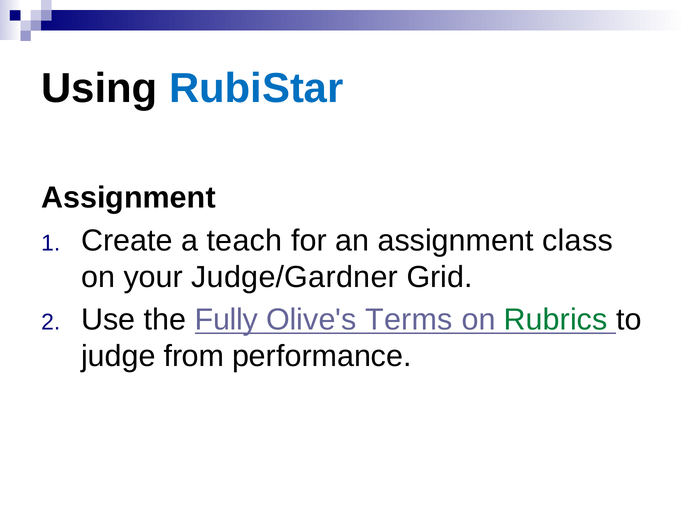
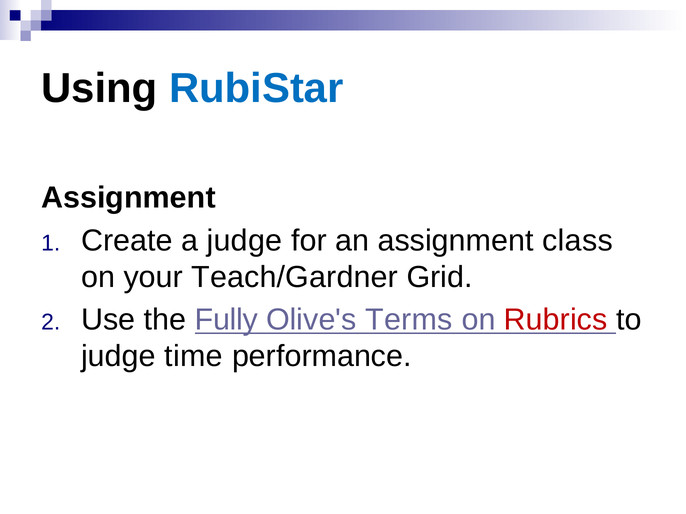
a teach: teach -> judge
Judge/Gardner: Judge/Gardner -> Teach/Gardner
Rubrics colour: green -> red
from: from -> time
